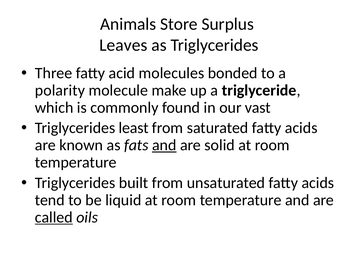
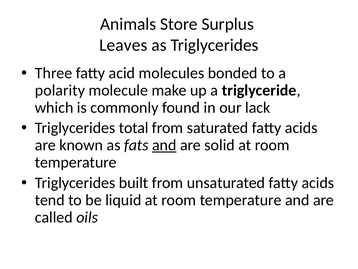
vast: vast -> lack
least: least -> total
called underline: present -> none
